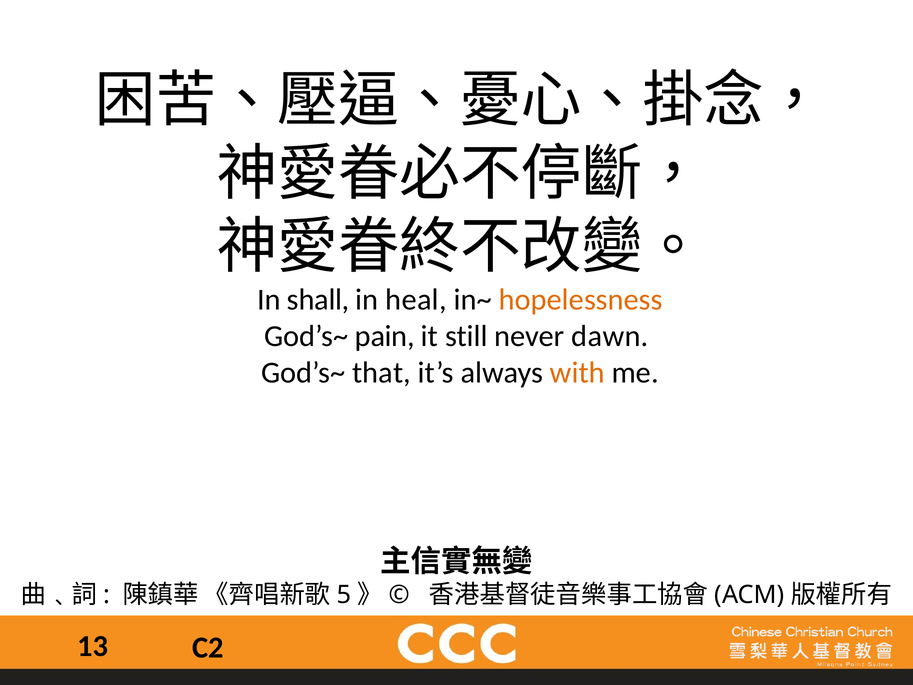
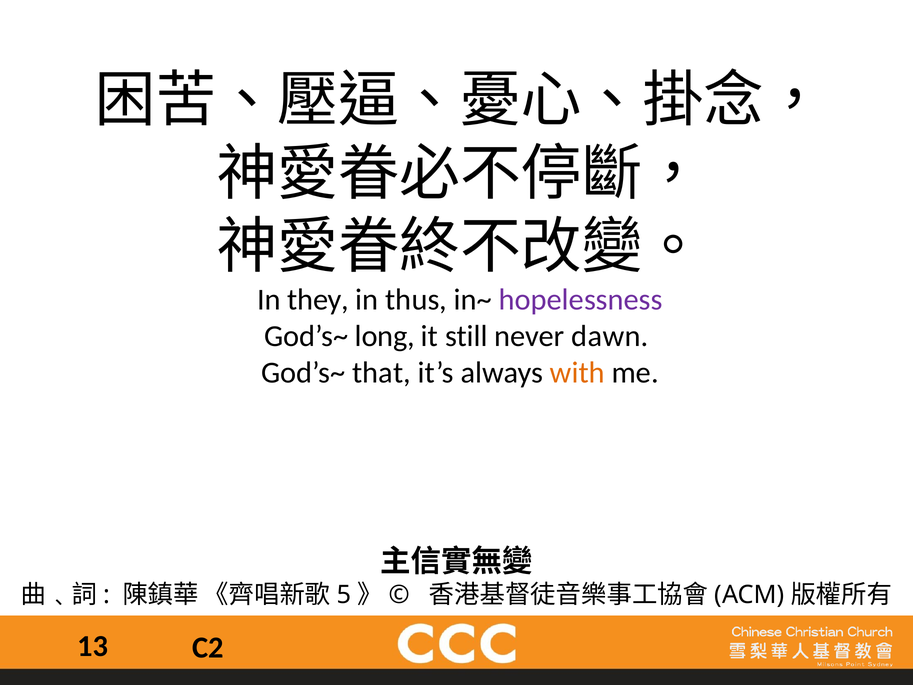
shall: shall -> they
heal: heal -> thus
hopelessness colour: orange -> purple
pain: pain -> long
